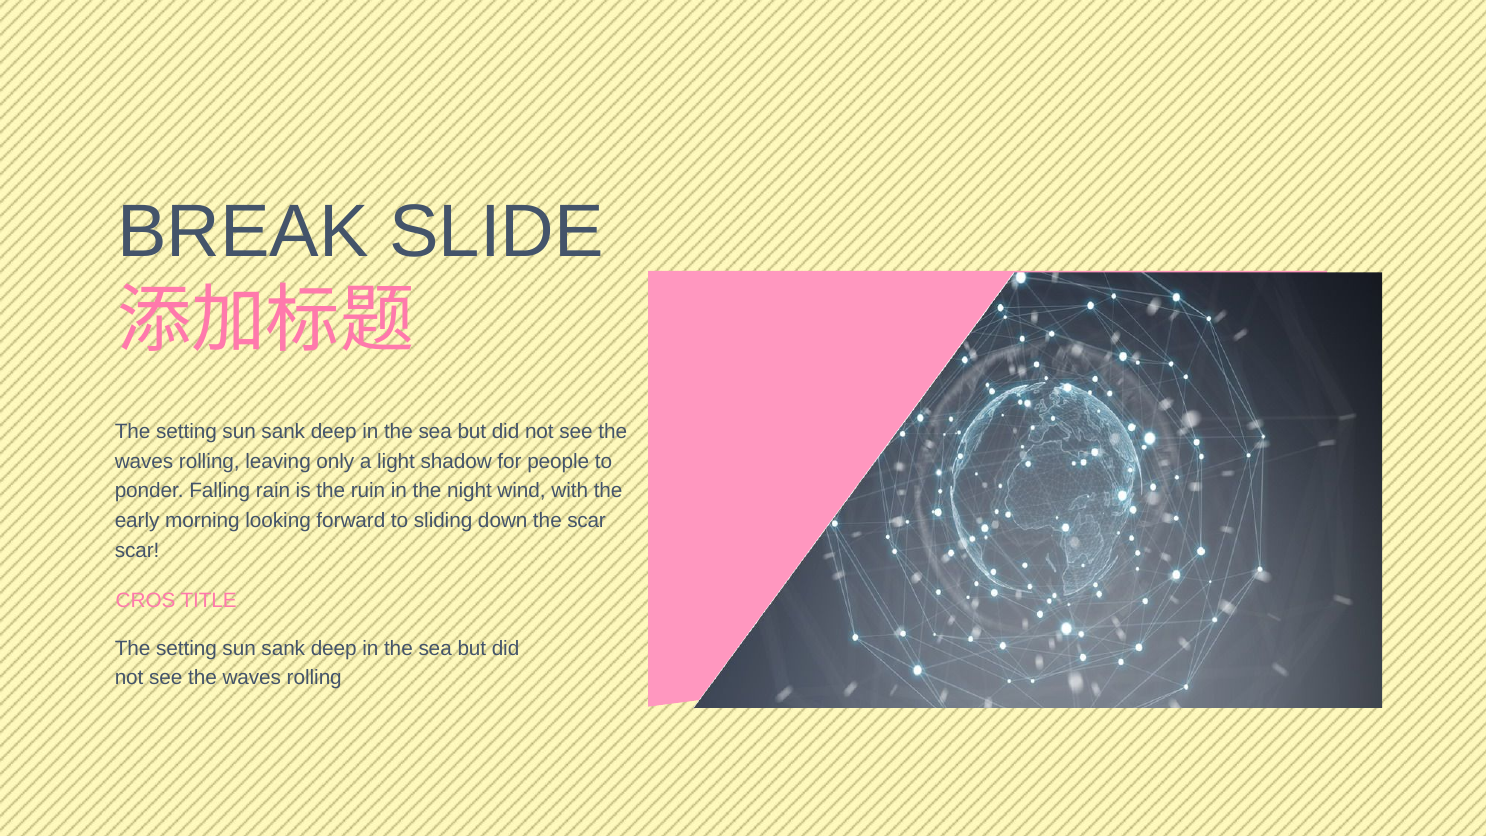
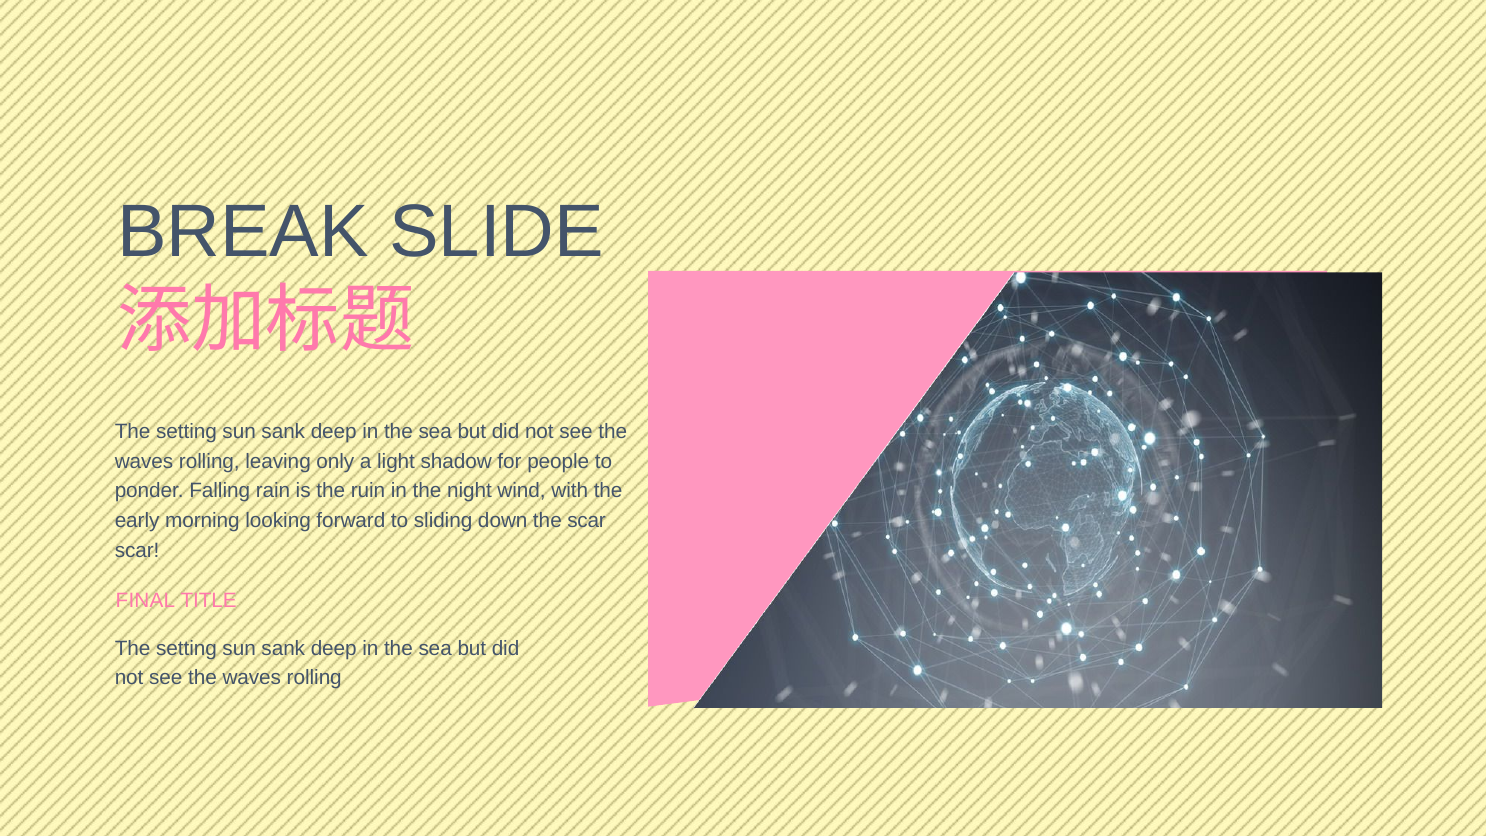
CROS: CROS -> FINAL
